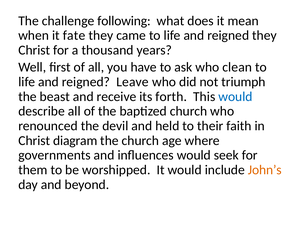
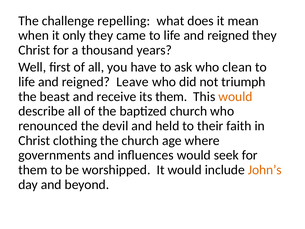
following: following -> repelling
fate: fate -> only
its forth: forth -> them
would at (235, 96) colour: blue -> orange
diagram: diagram -> clothing
